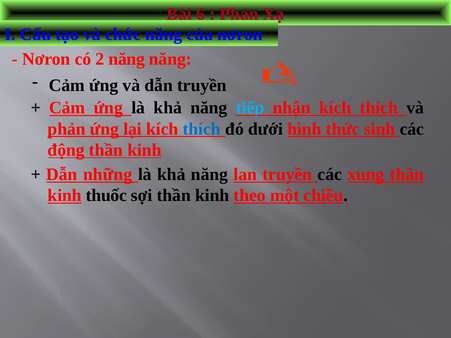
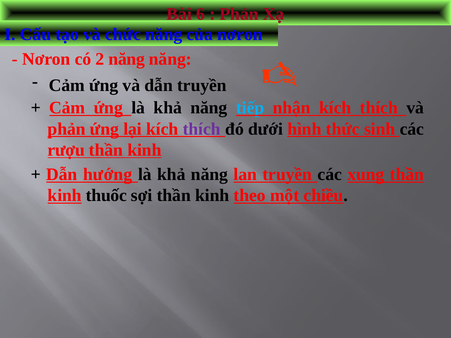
thích at (202, 129) colour: blue -> purple
động: động -> rượu
những: những -> hướng
